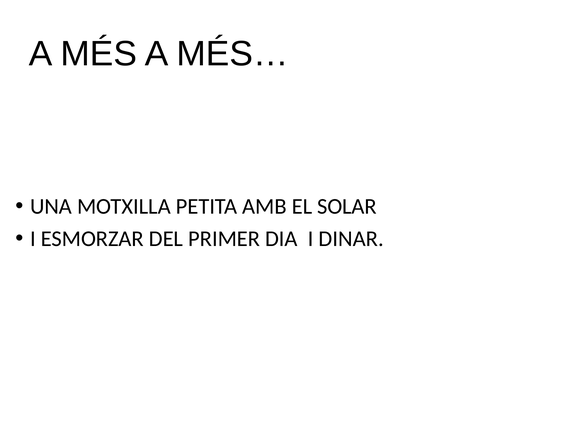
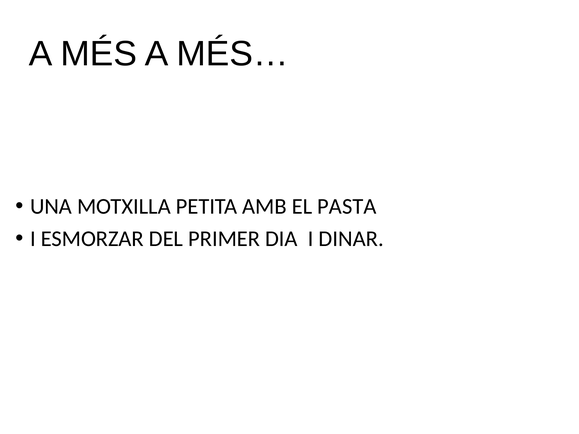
SOLAR: SOLAR -> PASTA
